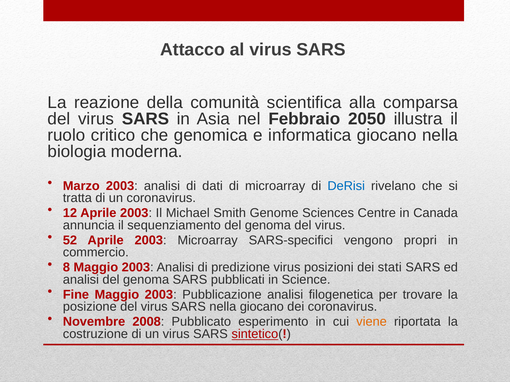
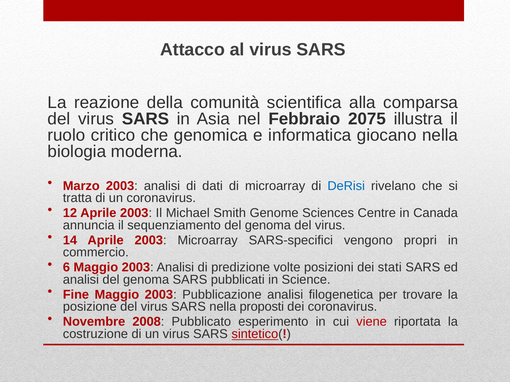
2050: 2050 -> 2075
52: 52 -> 14
8: 8 -> 6
predizione virus: virus -> volte
nella giocano: giocano -> proposti
viene colour: orange -> red
